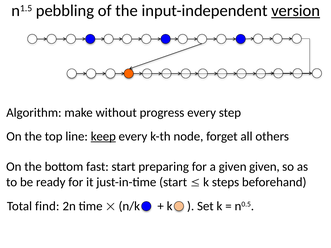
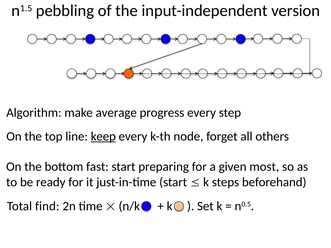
version underline: present -> none
without: without -> average
given given: given -> most
